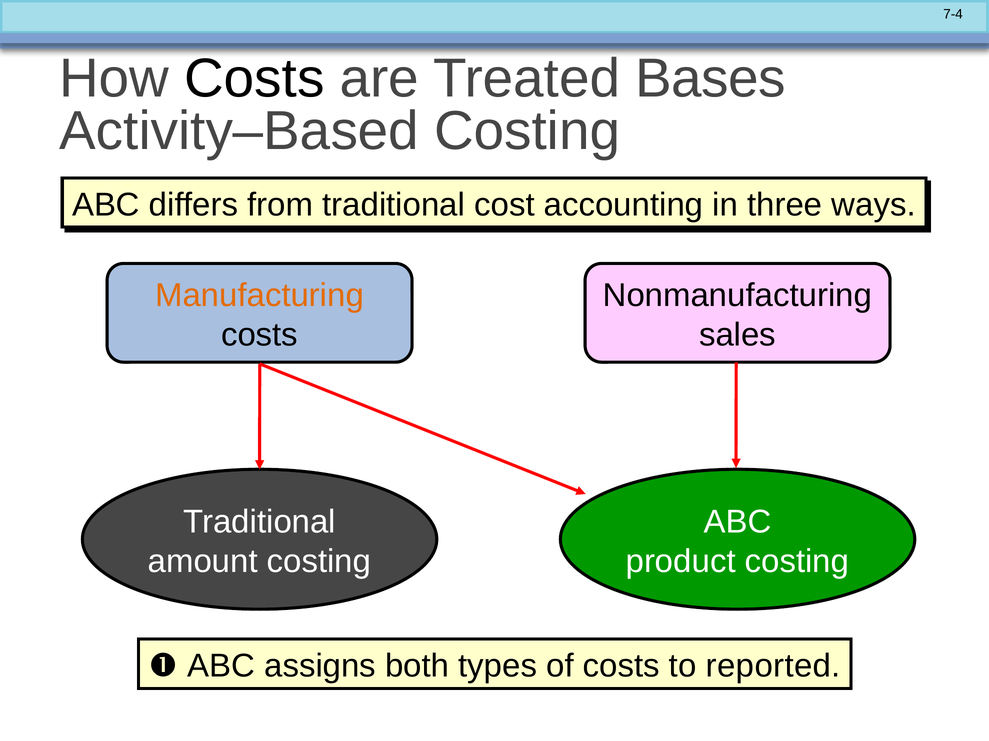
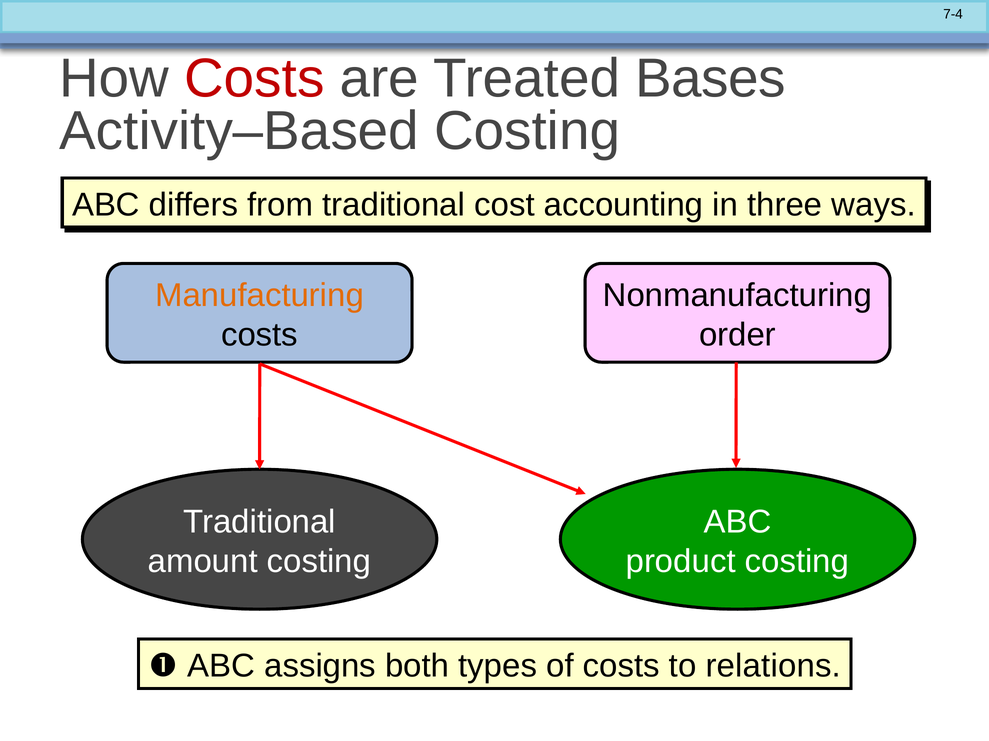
Costs at (254, 78) colour: black -> red
sales: sales -> order
reported: reported -> relations
